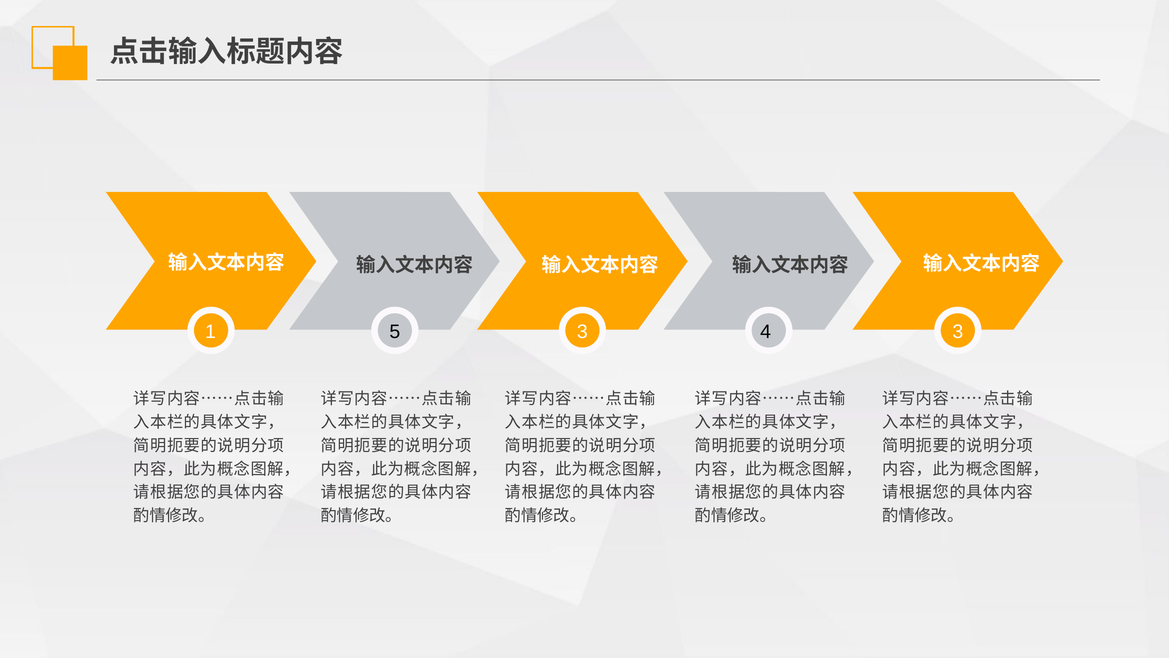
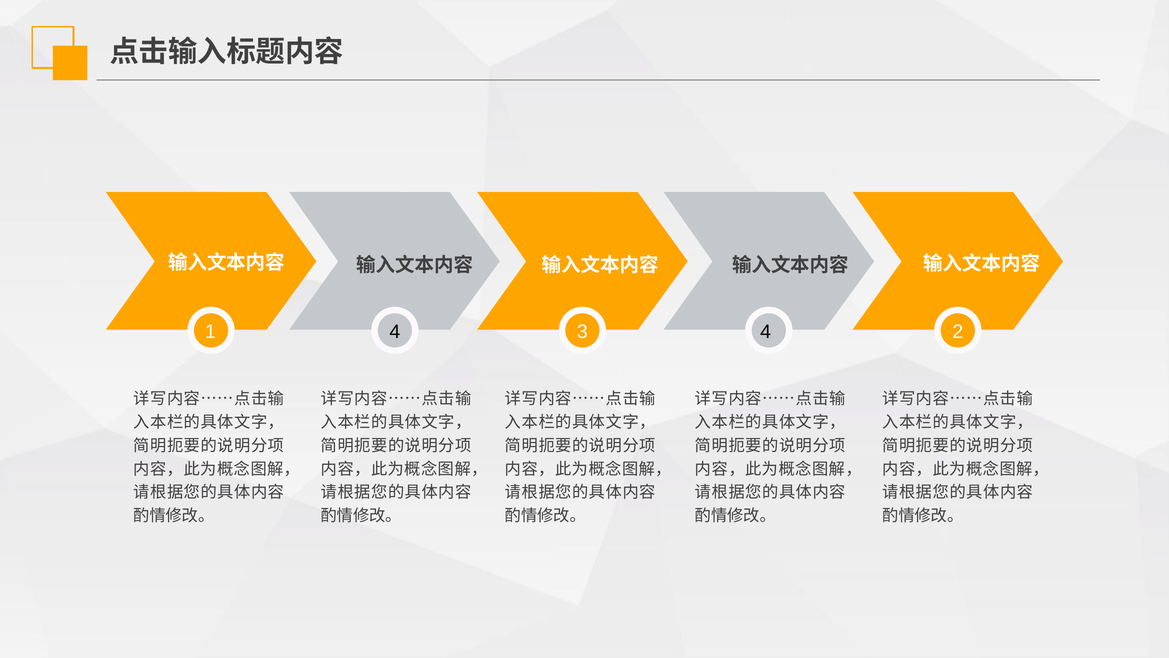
1 5: 5 -> 4
4 3: 3 -> 2
